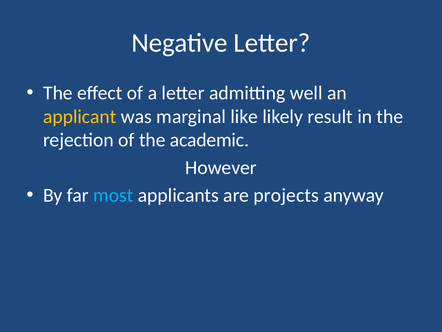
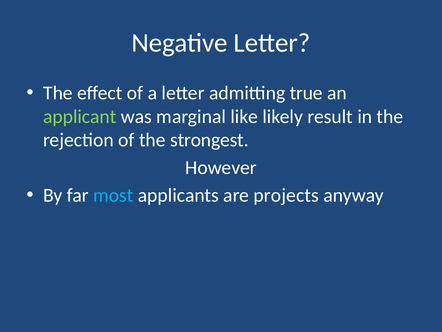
well: well -> true
applicant colour: yellow -> light green
academic: academic -> strongest
